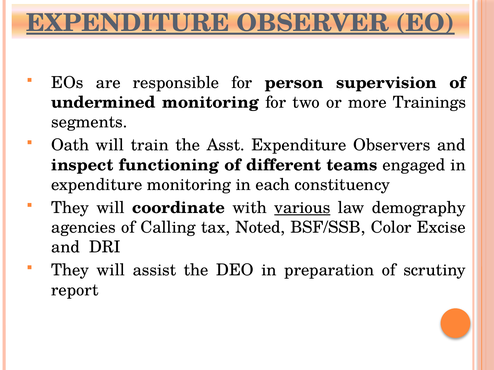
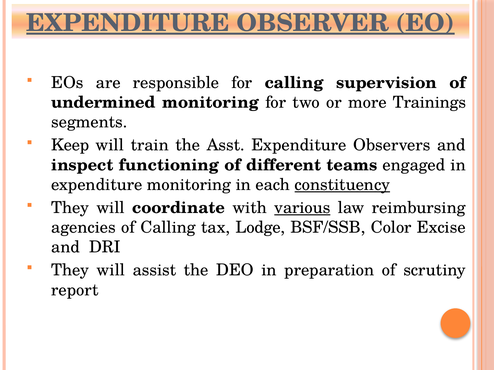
for person: person -> calling
Oath: Oath -> Keep
constituency underline: none -> present
demography: demography -> reimbursing
Noted: Noted -> Lodge
